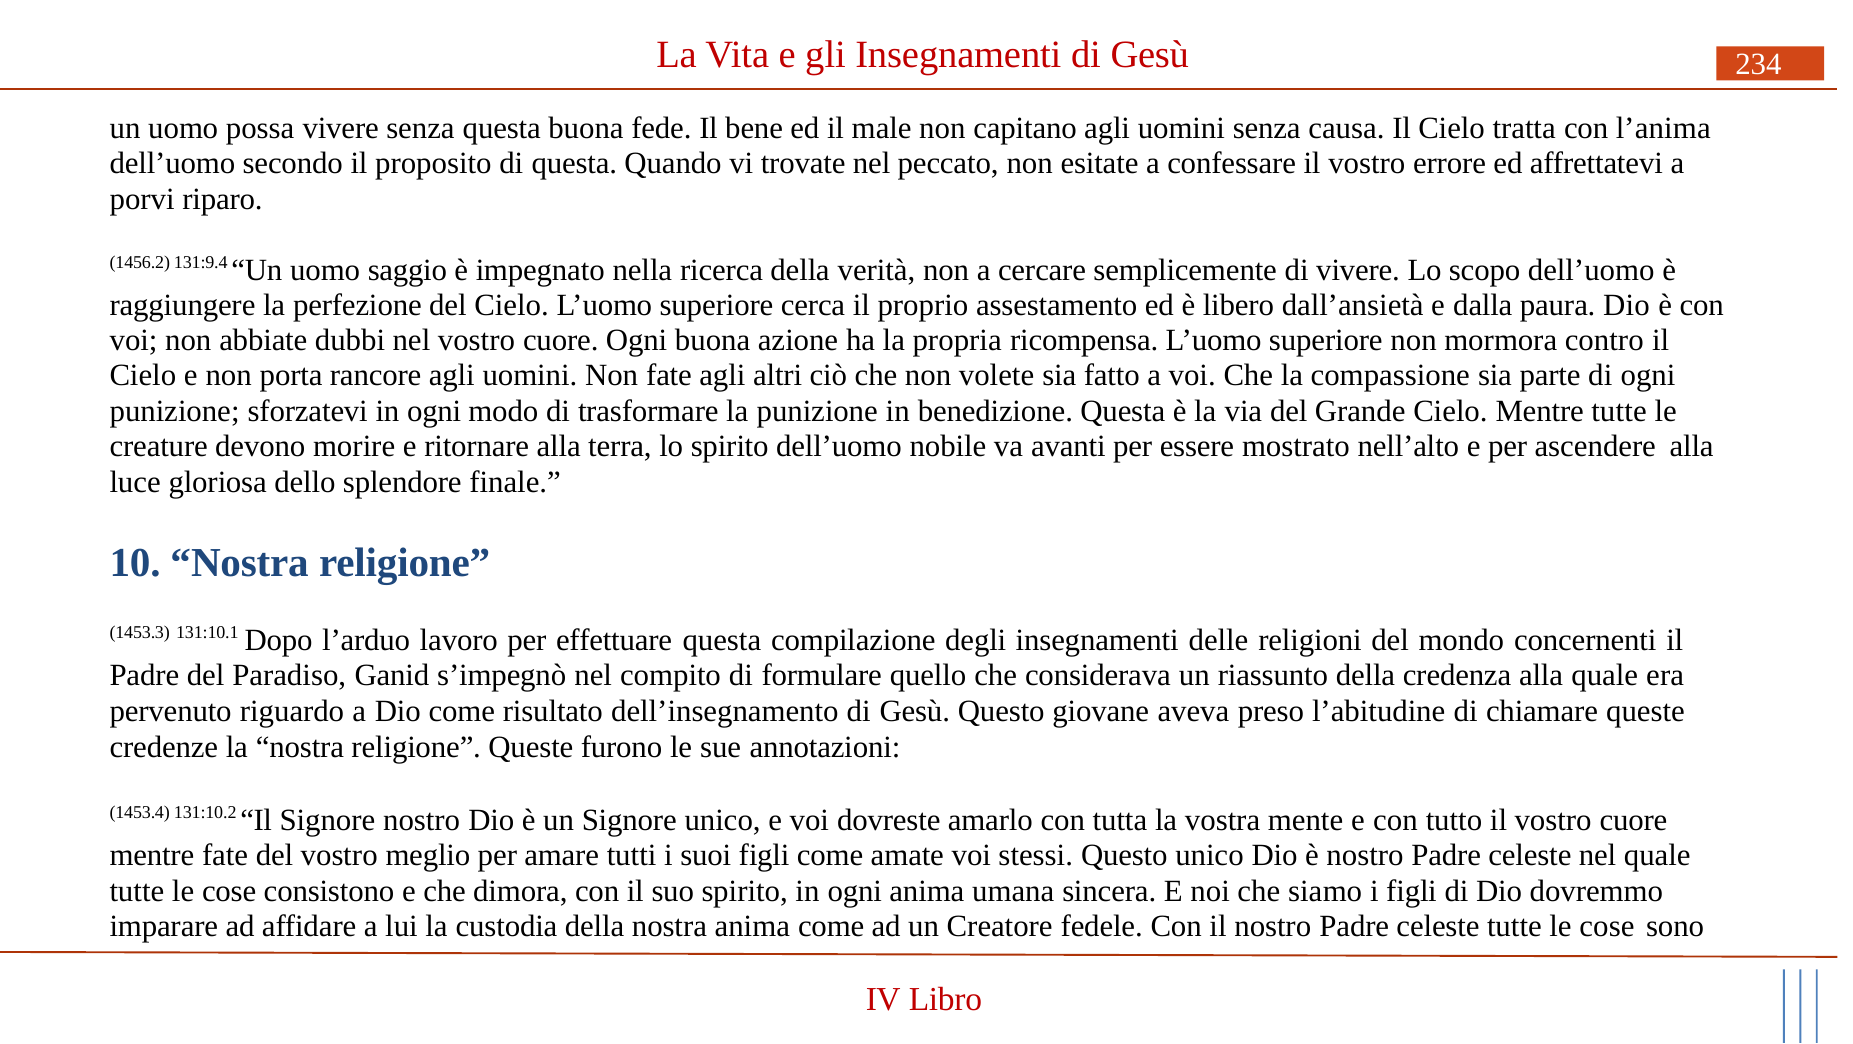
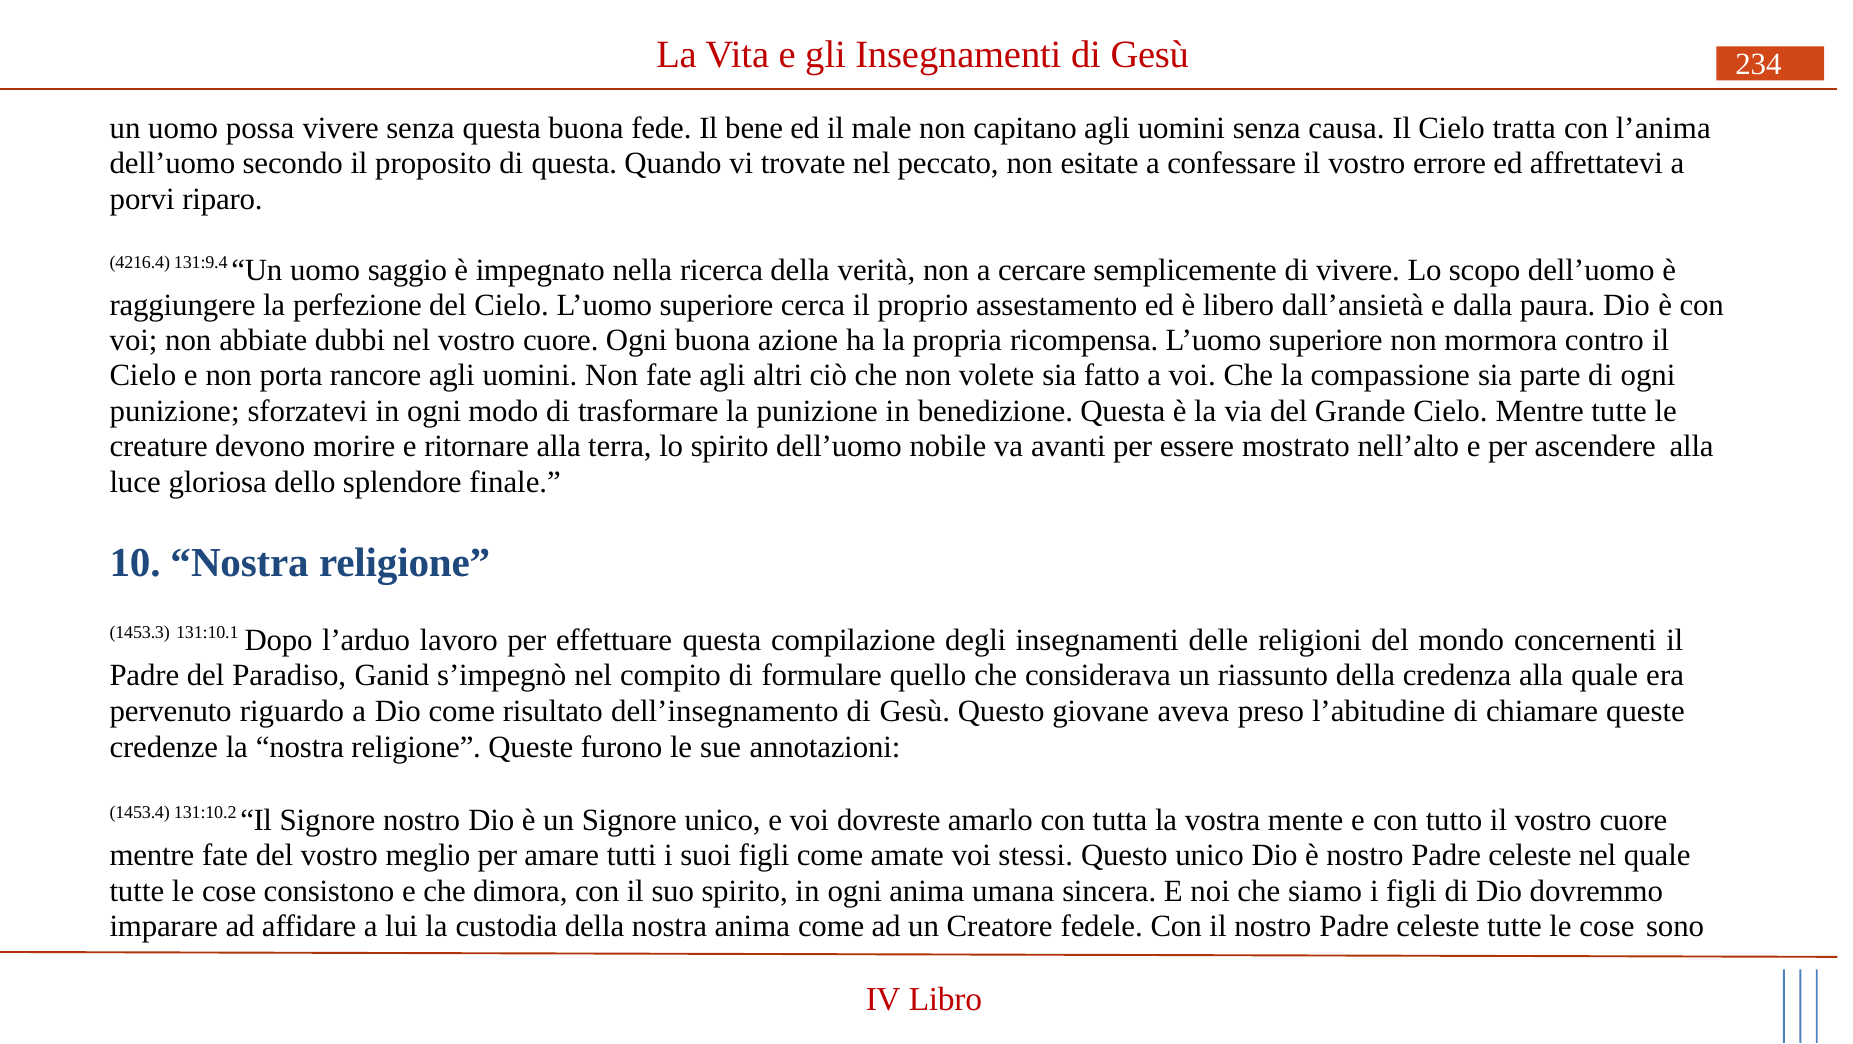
1456.2: 1456.2 -> 4216.4
